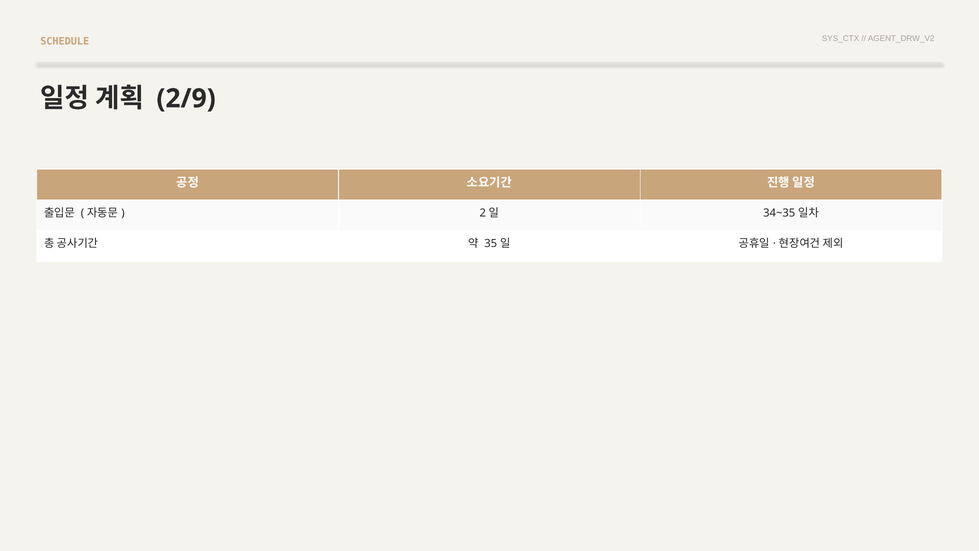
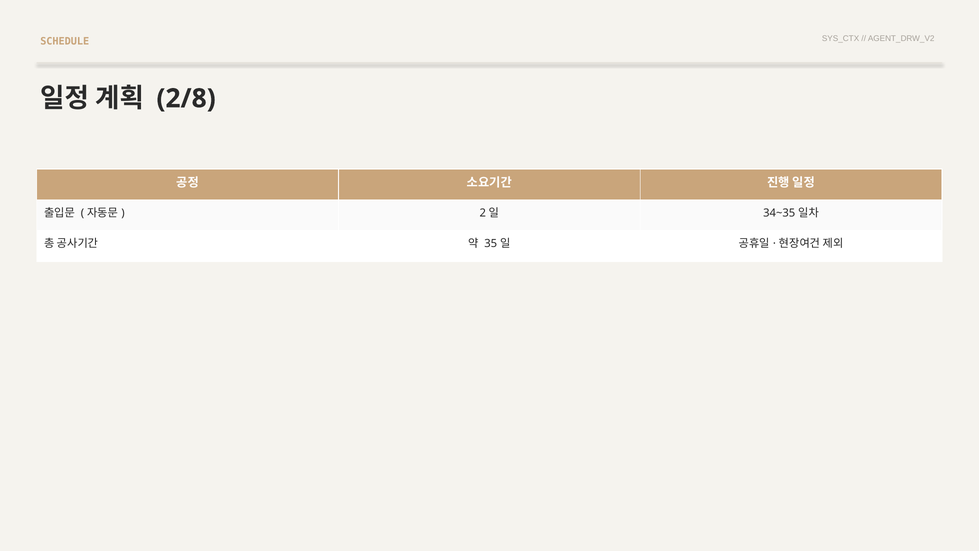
2/9: 2/9 -> 2/8
